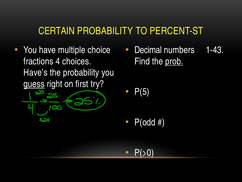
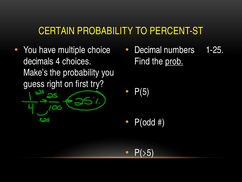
1-43: 1-43 -> 1-25
fractions: fractions -> decimals
Have’s: Have’s -> Make’s
guess underline: present -> none
P(>0: P(>0 -> P(>5
